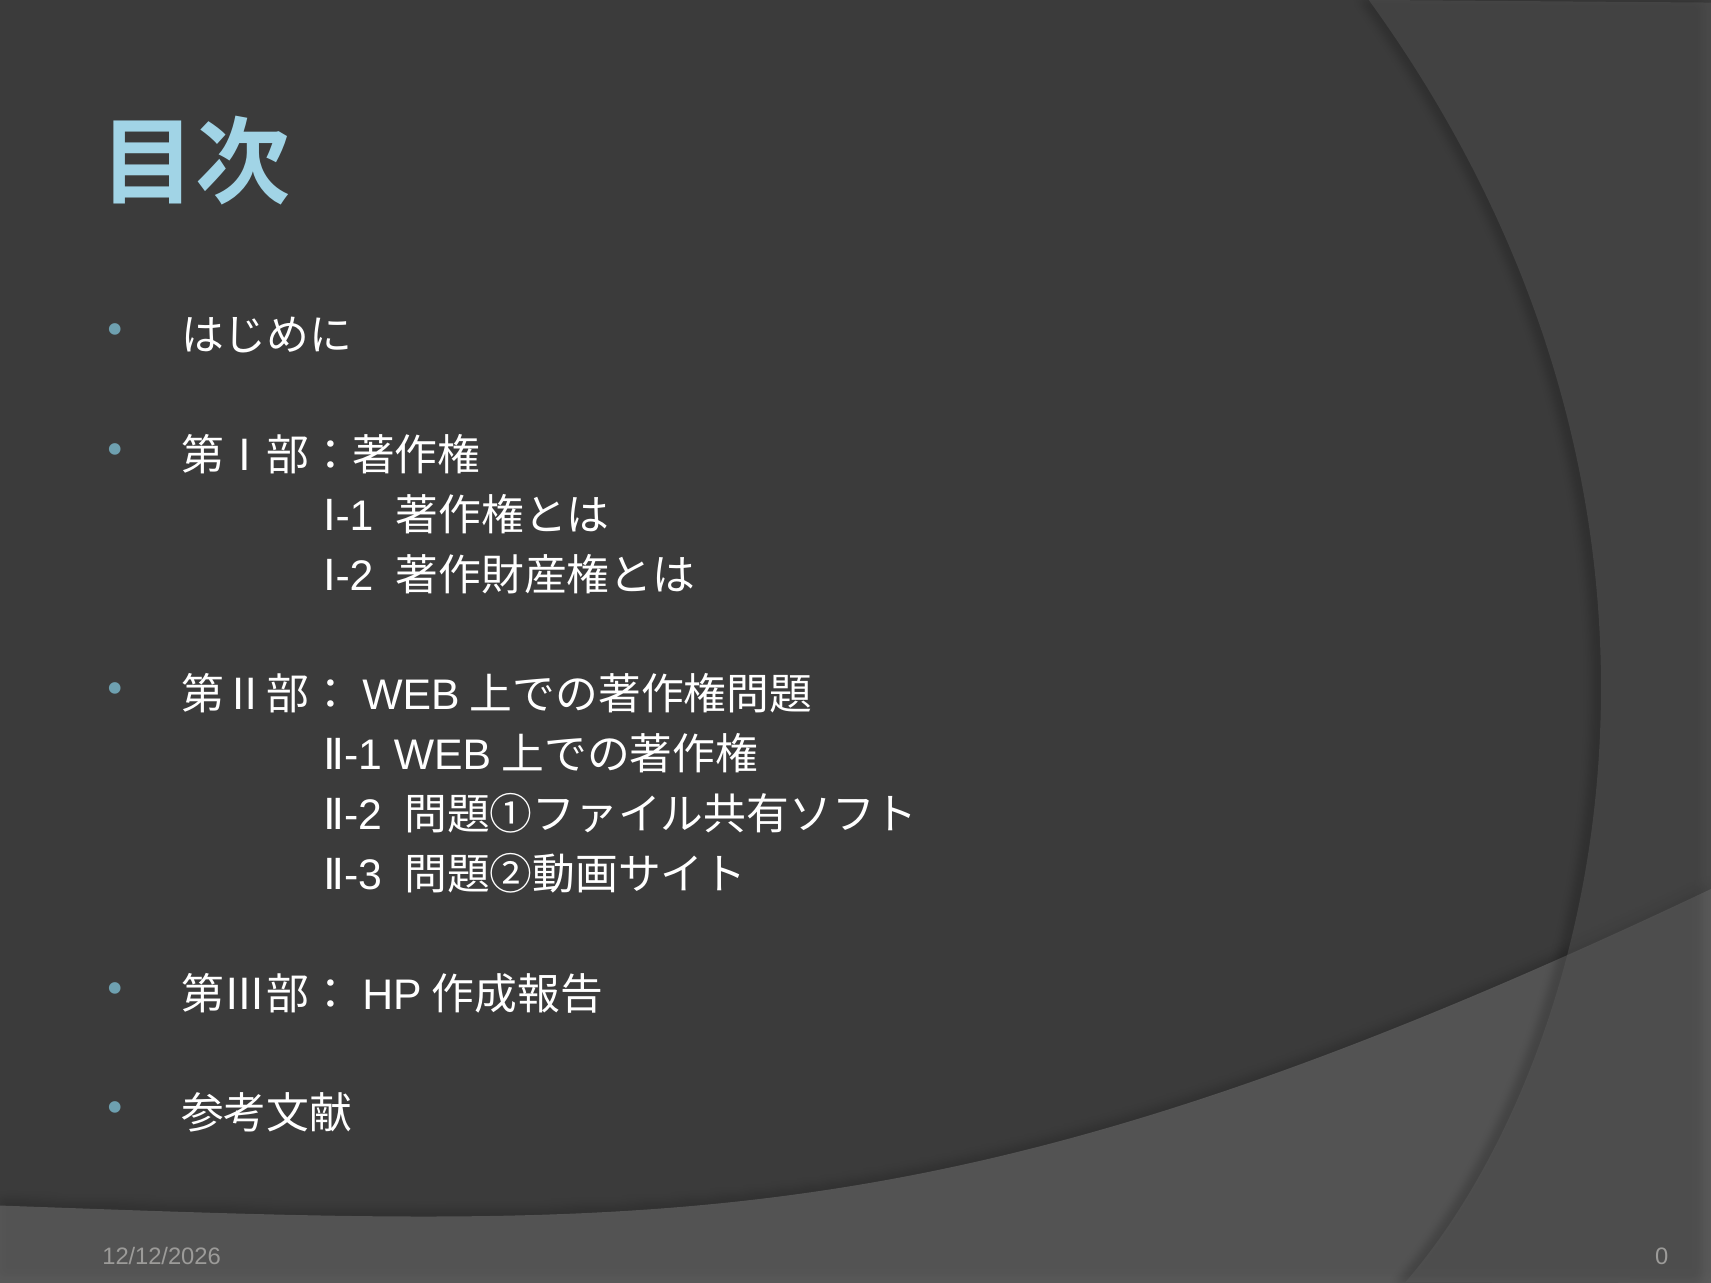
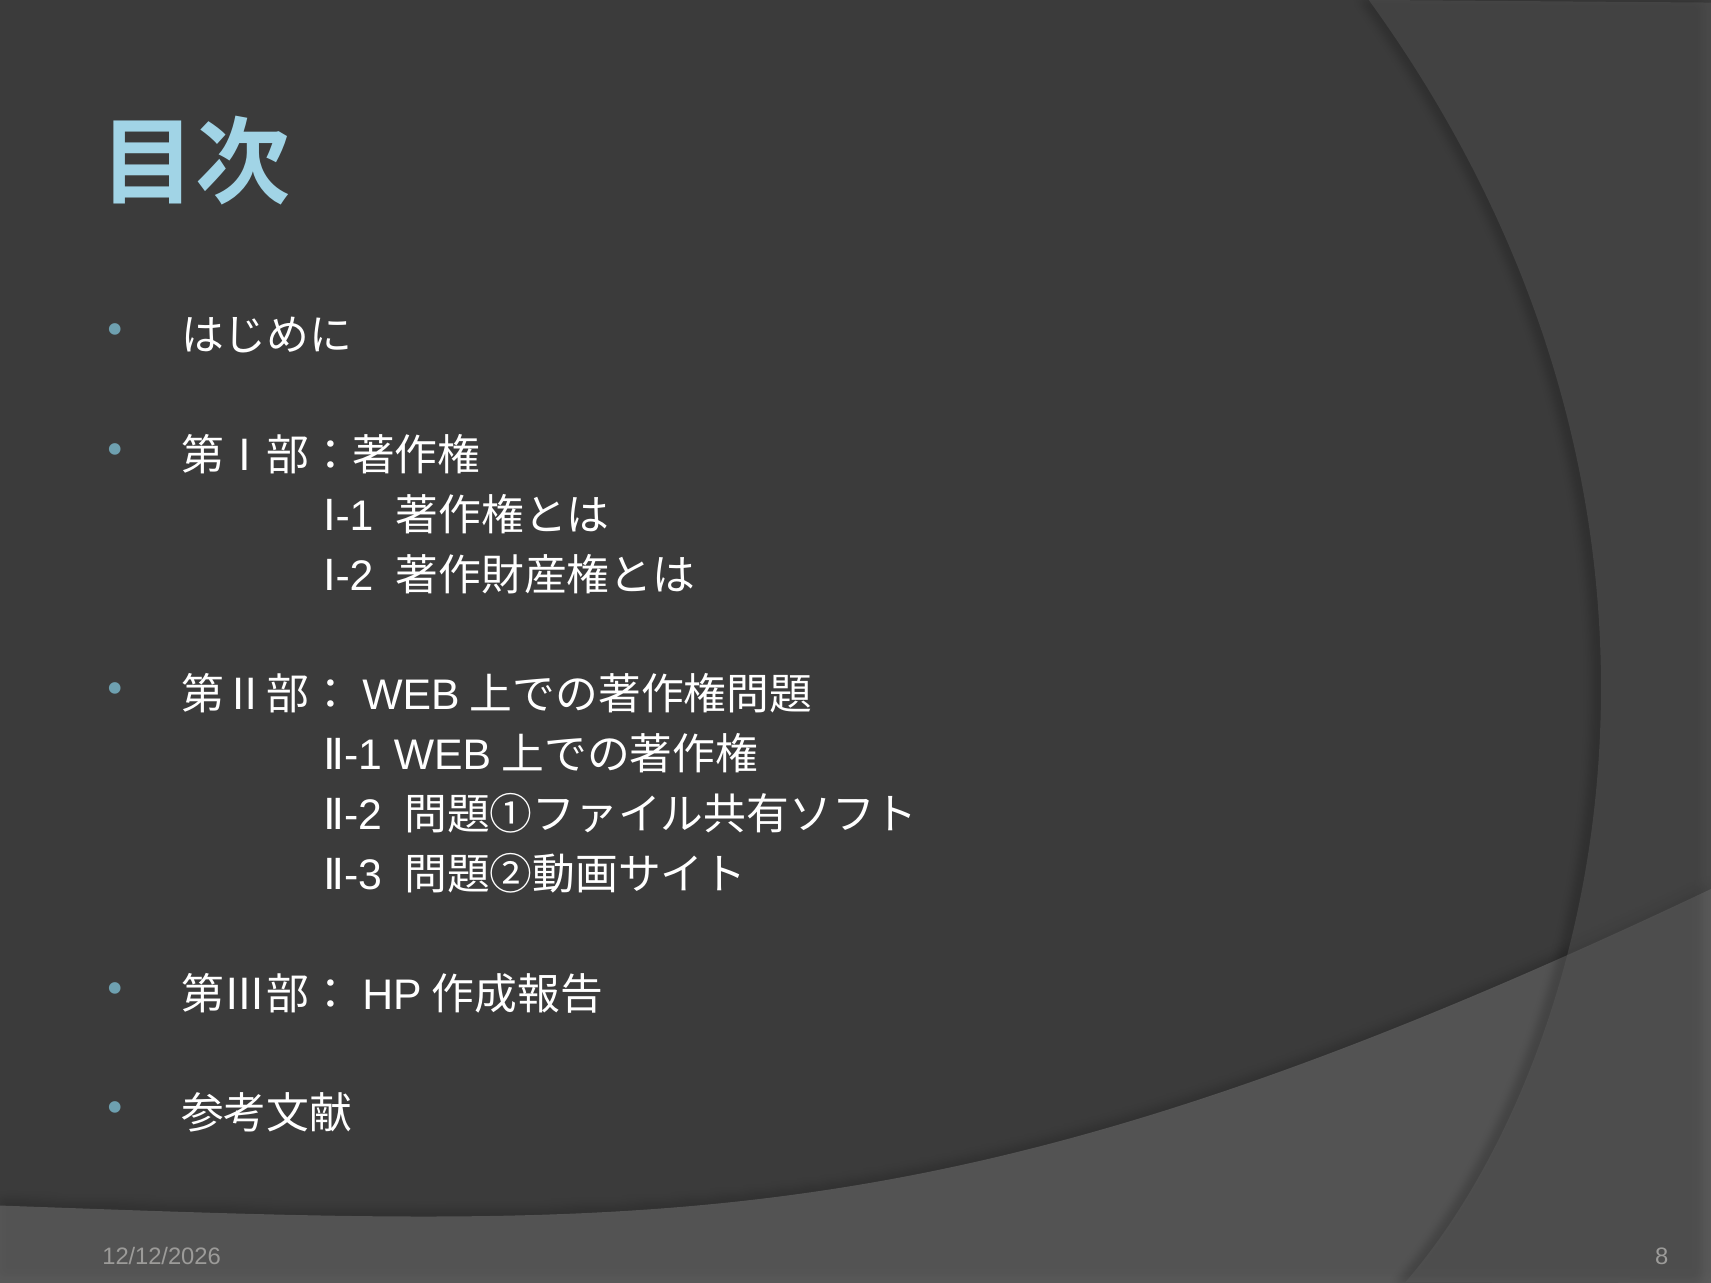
0: 0 -> 8
